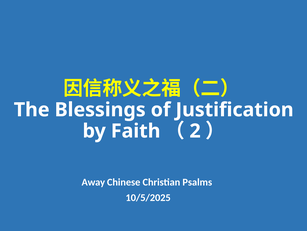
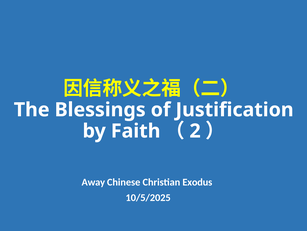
Psalms: Psalms -> Exodus
